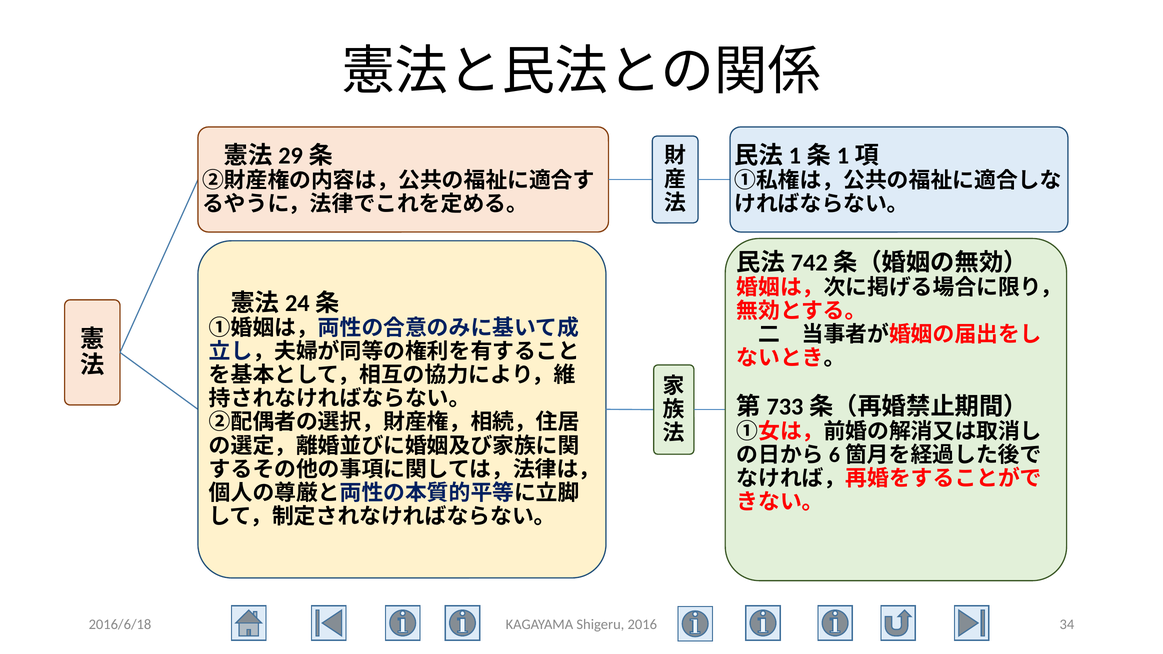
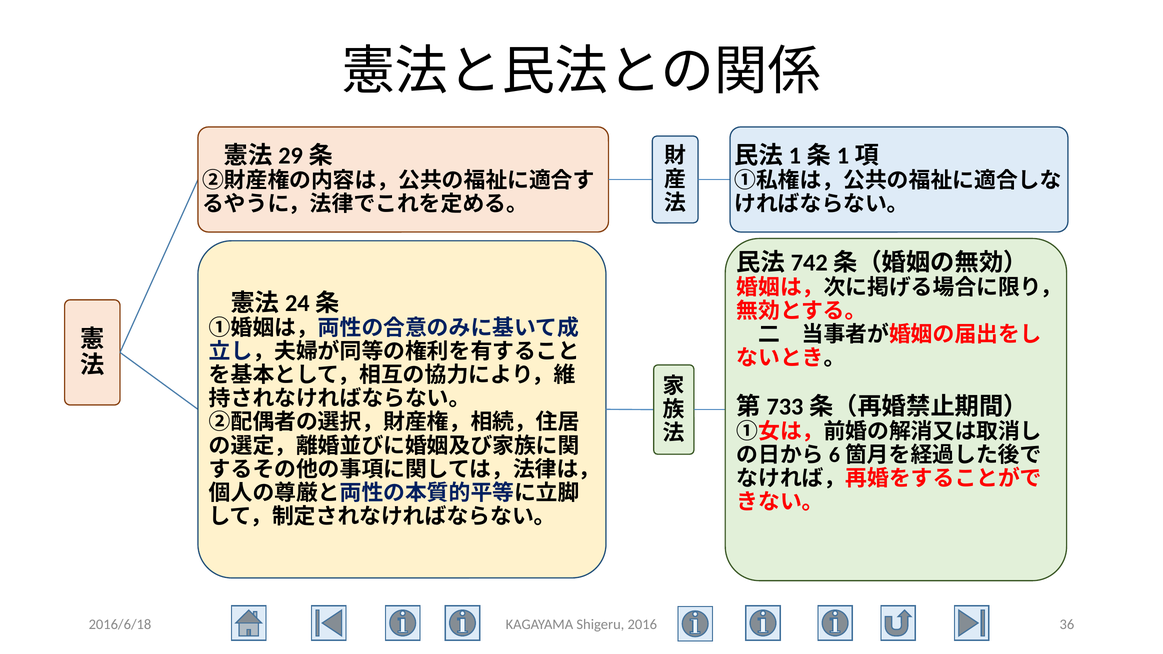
34: 34 -> 36
